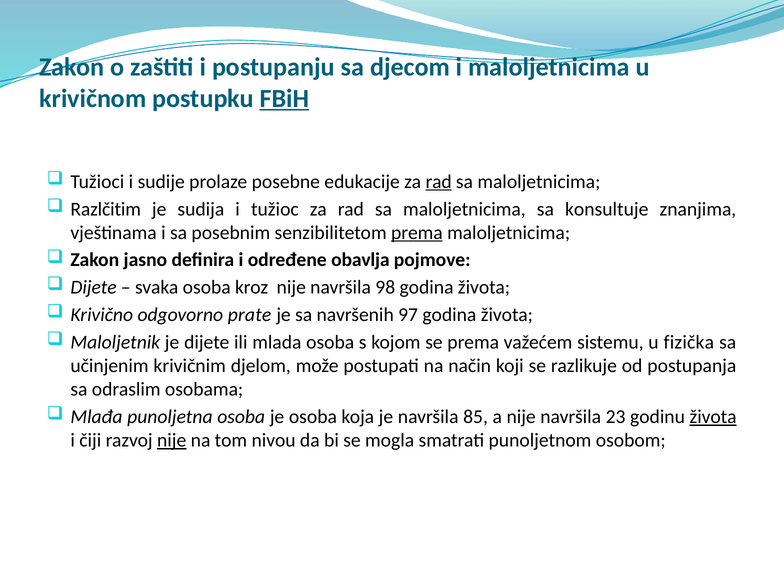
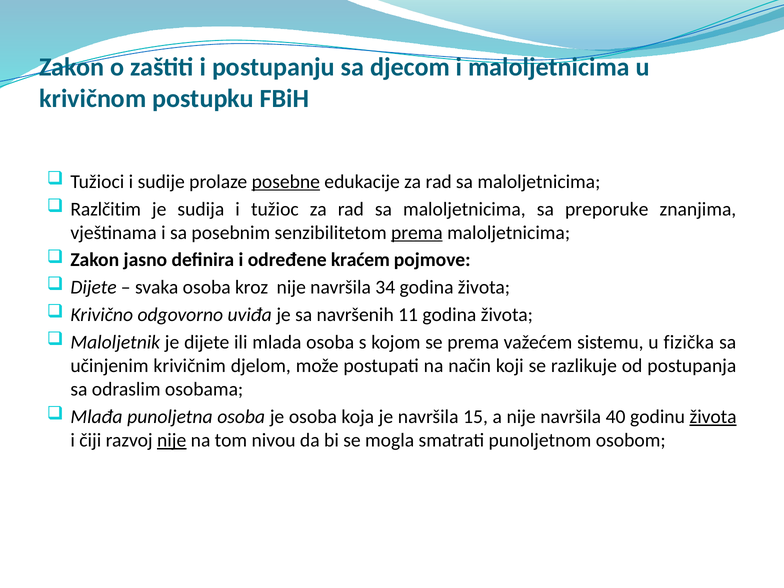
FBiH underline: present -> none
posebne underline: none -> present
rad at (439, 182) underline: present -> none
konsultuje: konsultuje -> preporuke
obavlja: obavlja -> kraćem
98: 98 -> 34
prate: prate -> uviđa
97: 97 -> 11
85: 85 -> 15
23: 23 -> 40
